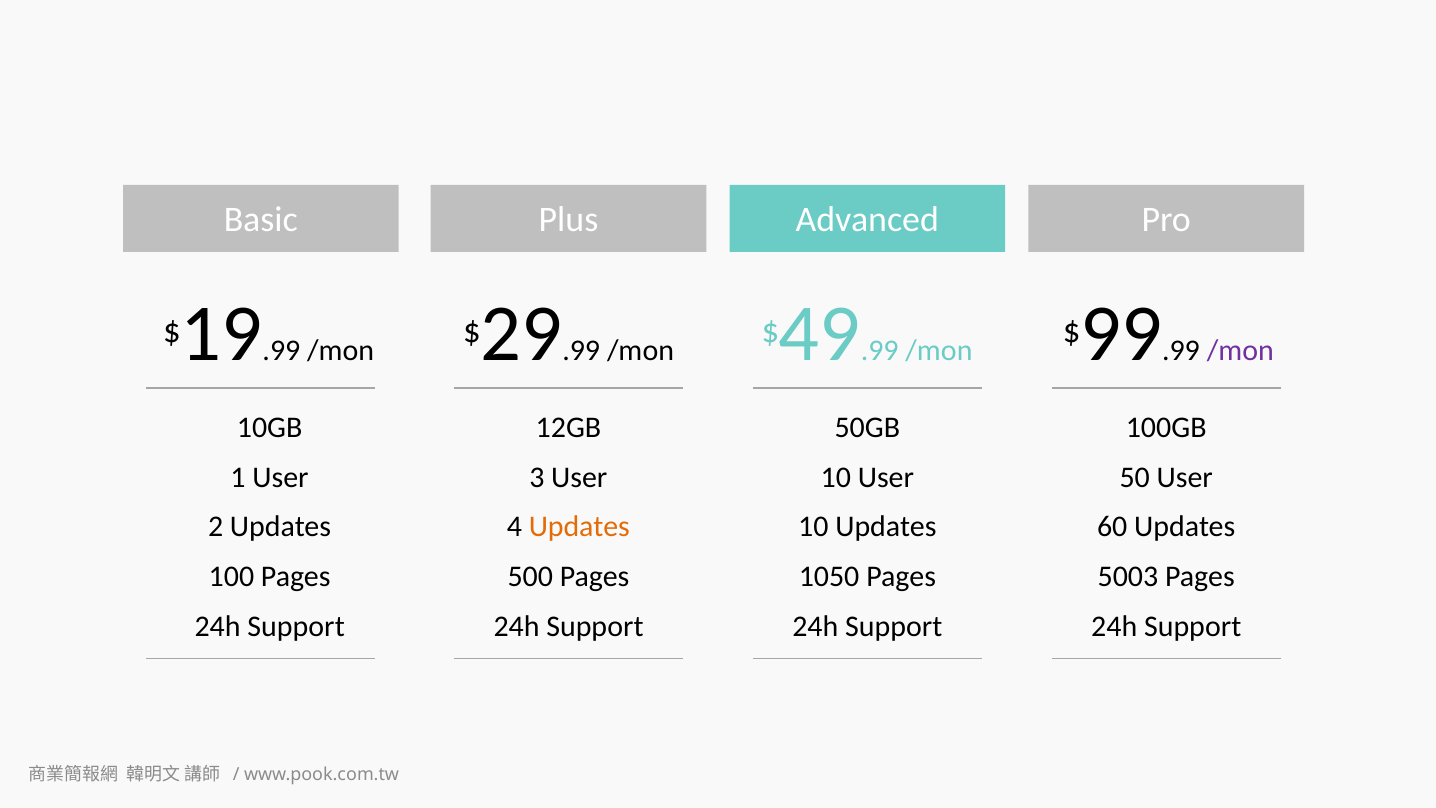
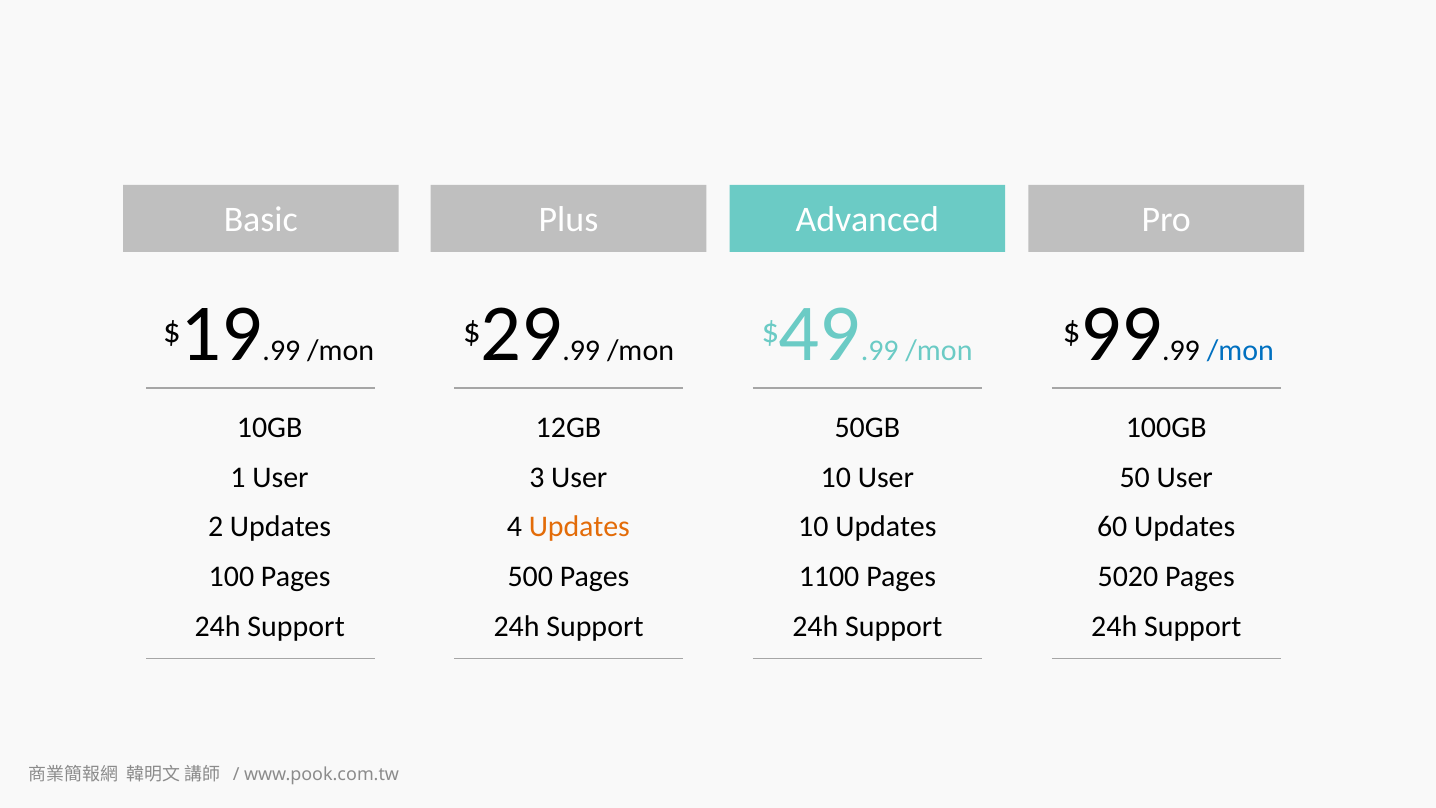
/mon at (1240, 350) colour: purple -> blue
1050: 1050 -> 1100
5003: 5003 -> 5020
